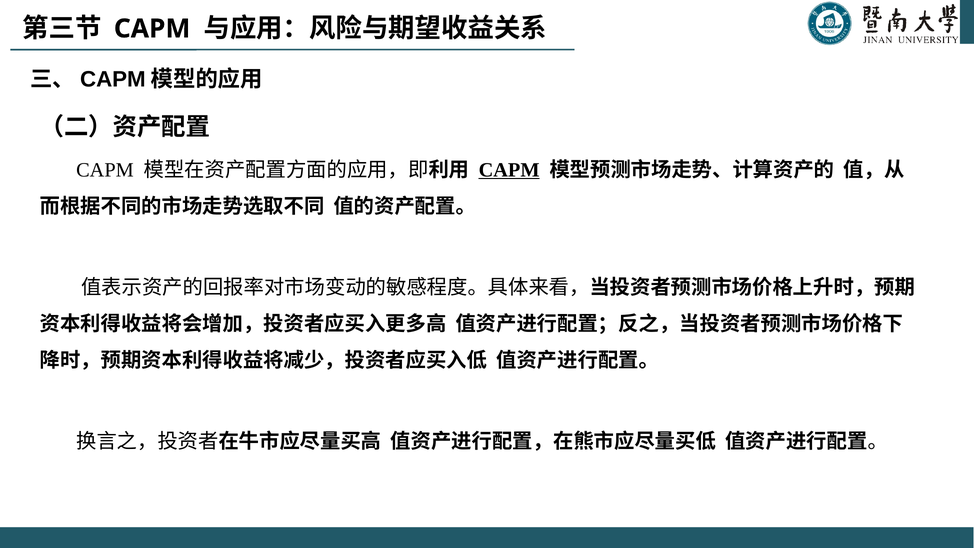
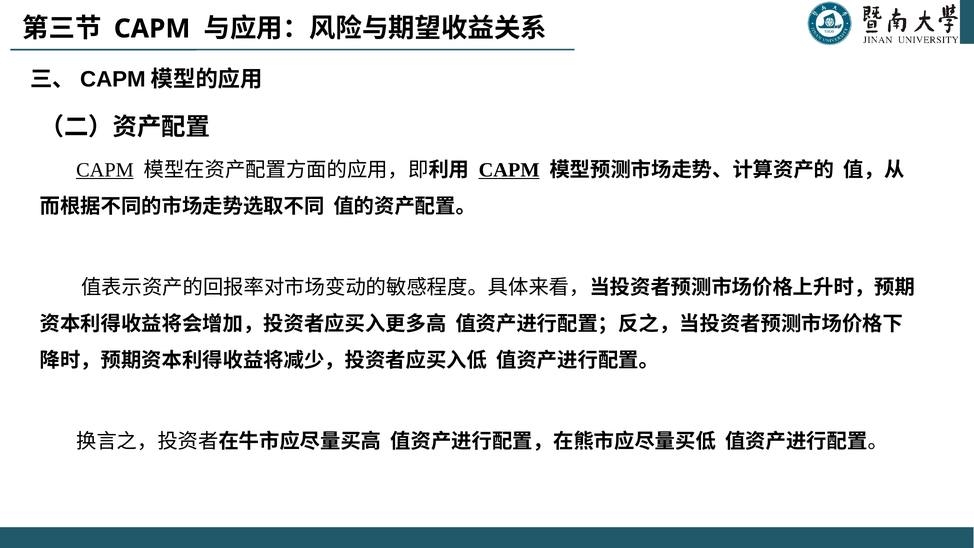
CAPM at (105, 170) underline: none -> present
